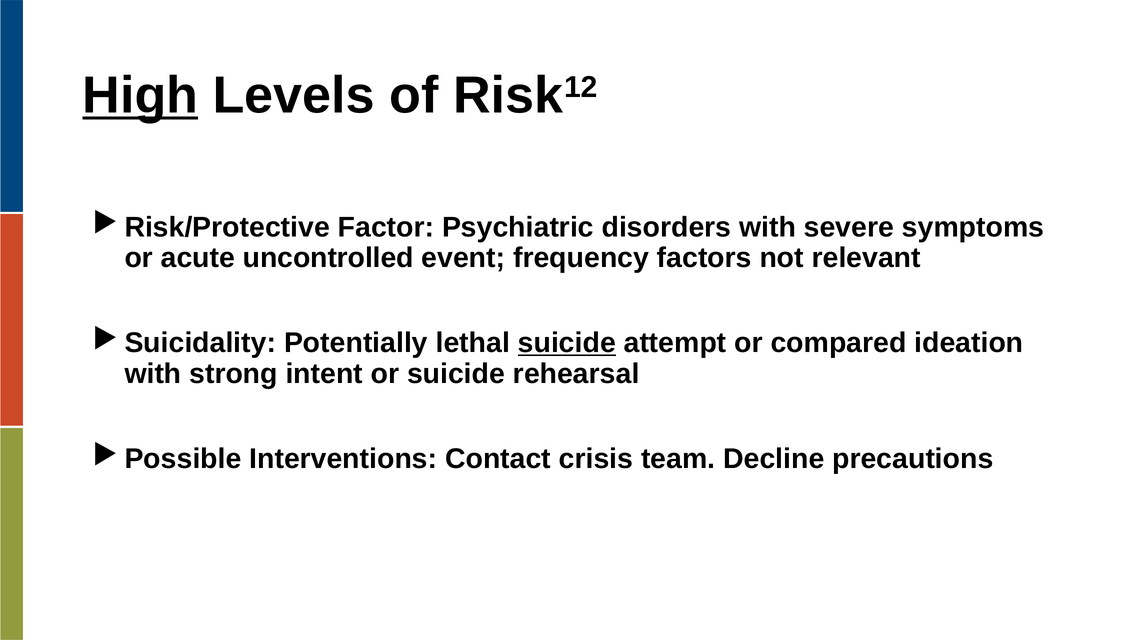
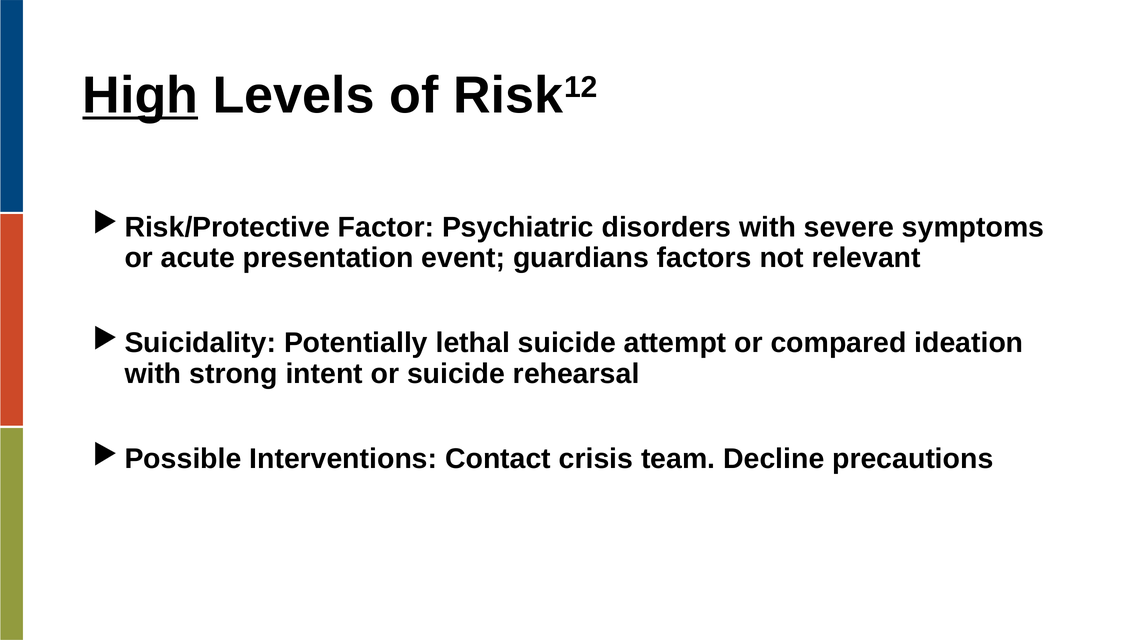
uncontrolled: uncontrolled -> presentation
frequency: frequency -> guardians
suicide at (567, 343) underline: present -> none
